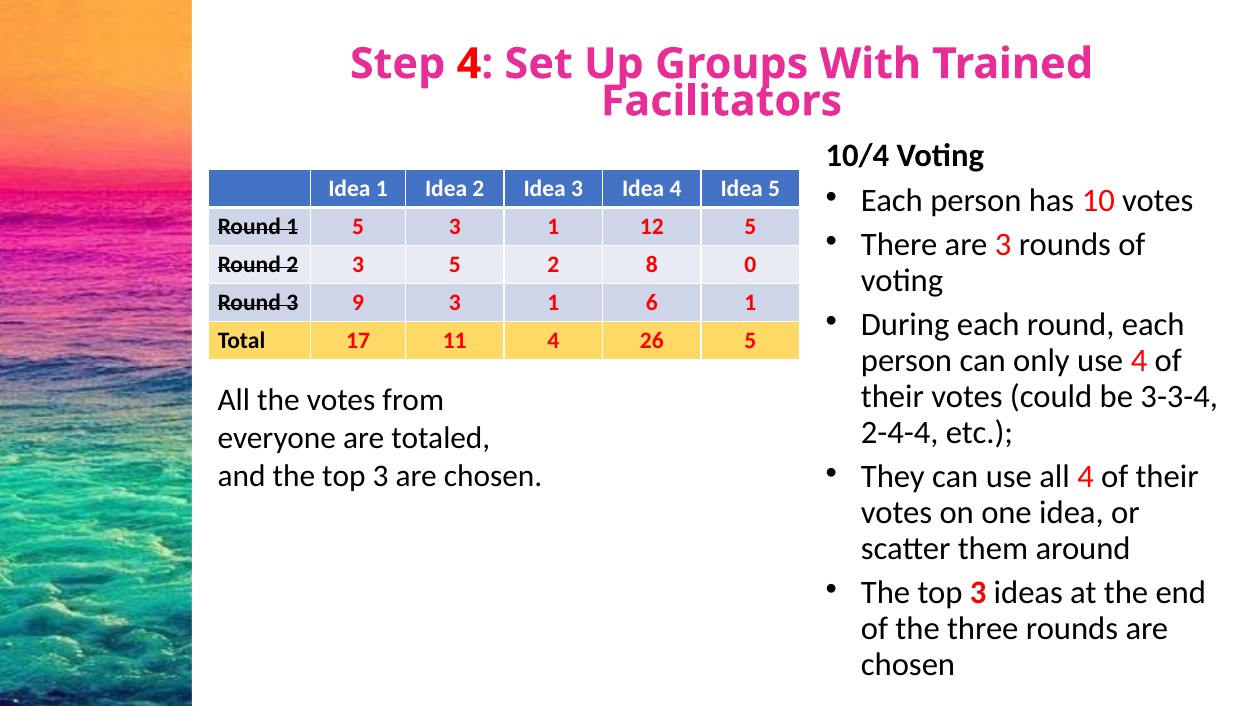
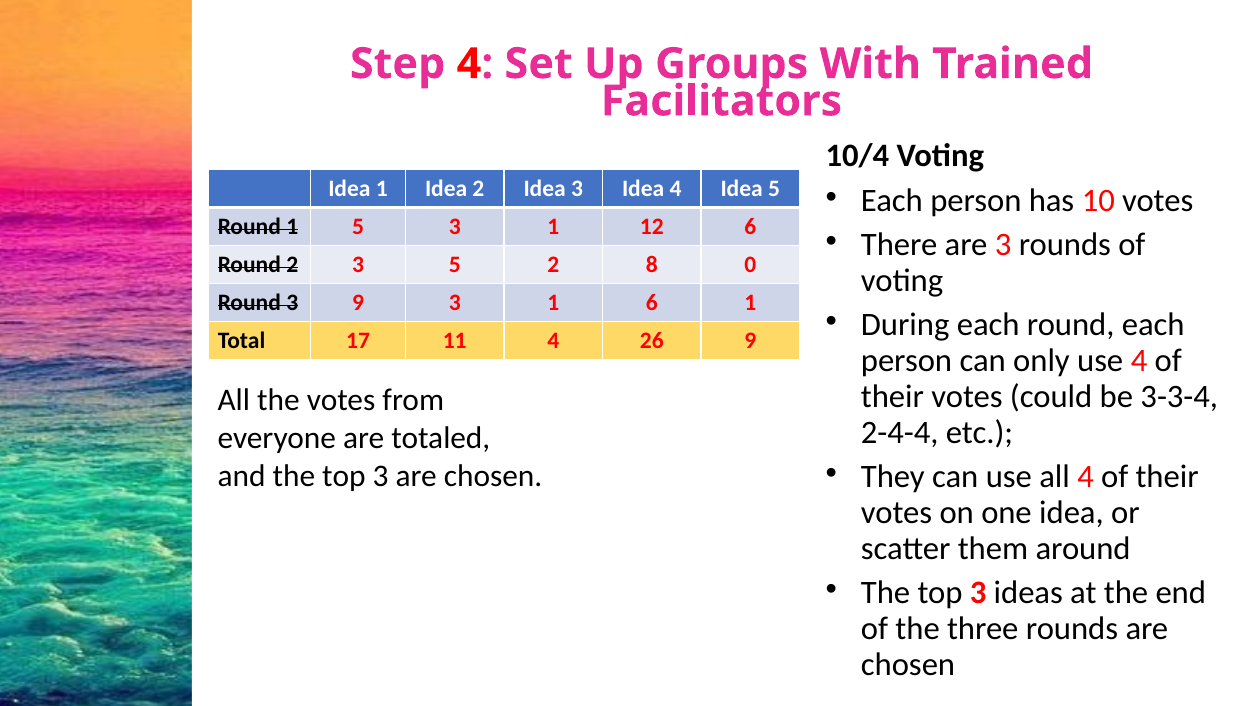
12 5: 5 -> 6
26 5: 5 -> 9
